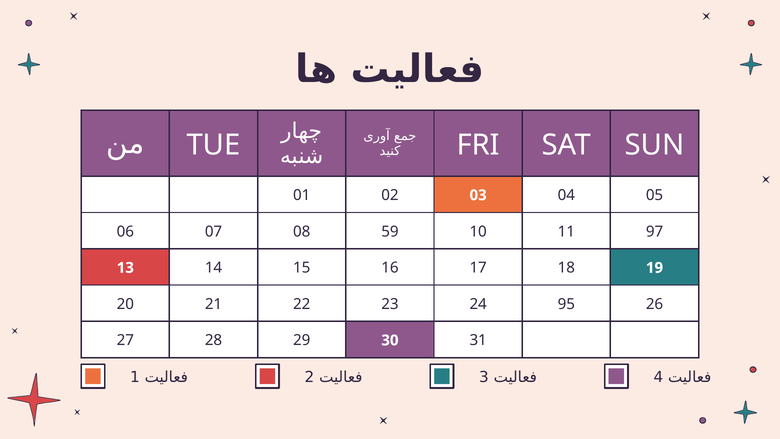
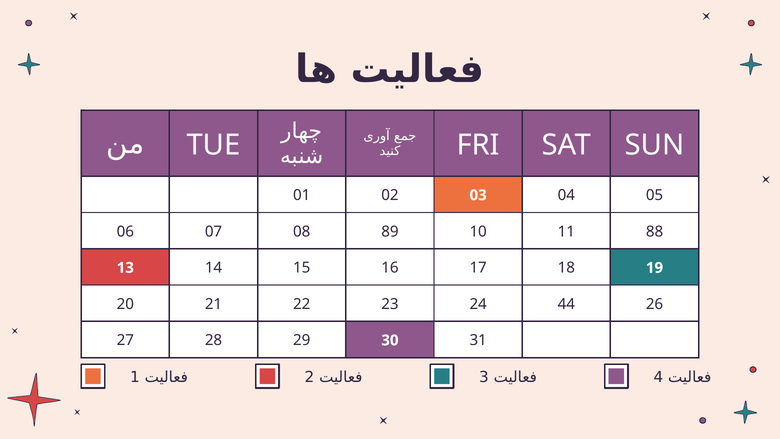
59: 59 -> 89
97: 97 -> 88
95: 95 -> 44
